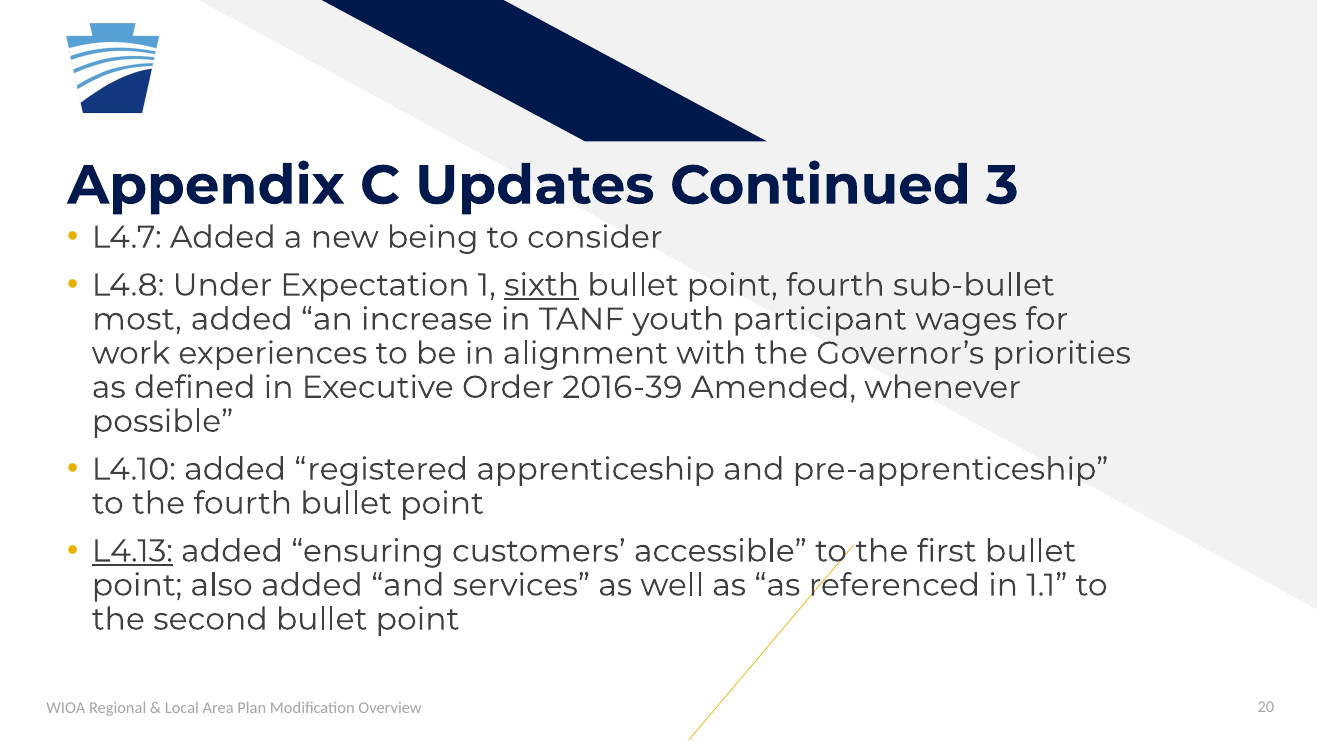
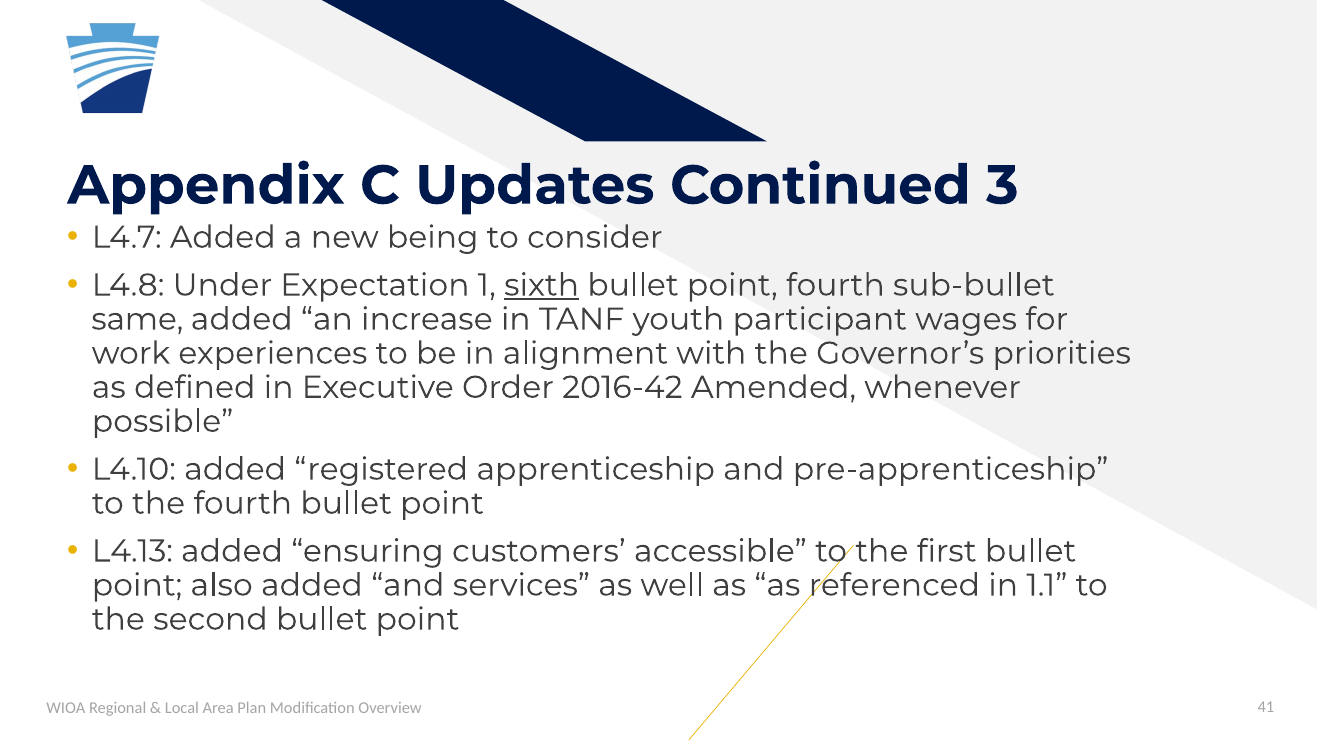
most: most -> same
2016-39: 2016-39 -> 2016-42
L4.13 underline: present -> none
20: 20 -> 41
